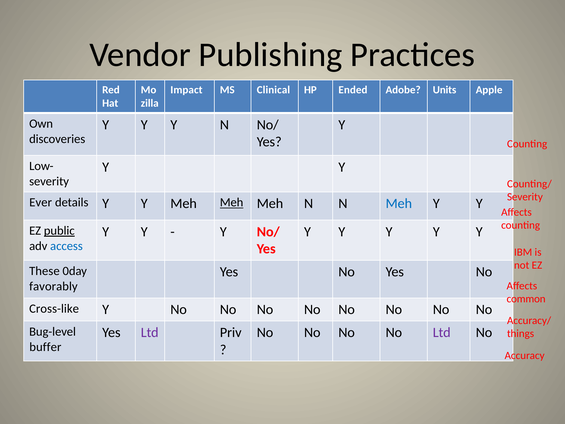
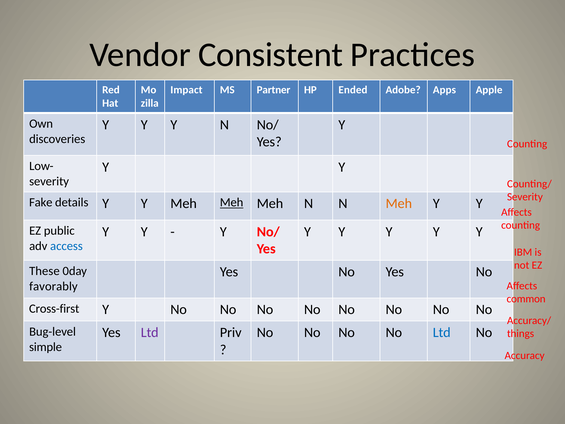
Publishing: Publishing -> Consistent
Clinical: Clinical -> Partner
Units: Units -> Apps
Ever: Ever -> Fake
Meh at (399, 203) colour: blue -> orange
public underline: present -> none
Cross-like: Cross-like -> Cross-first
Ltd at (442, 332) colour: purple -> blue
buffer: buffer -> simple
